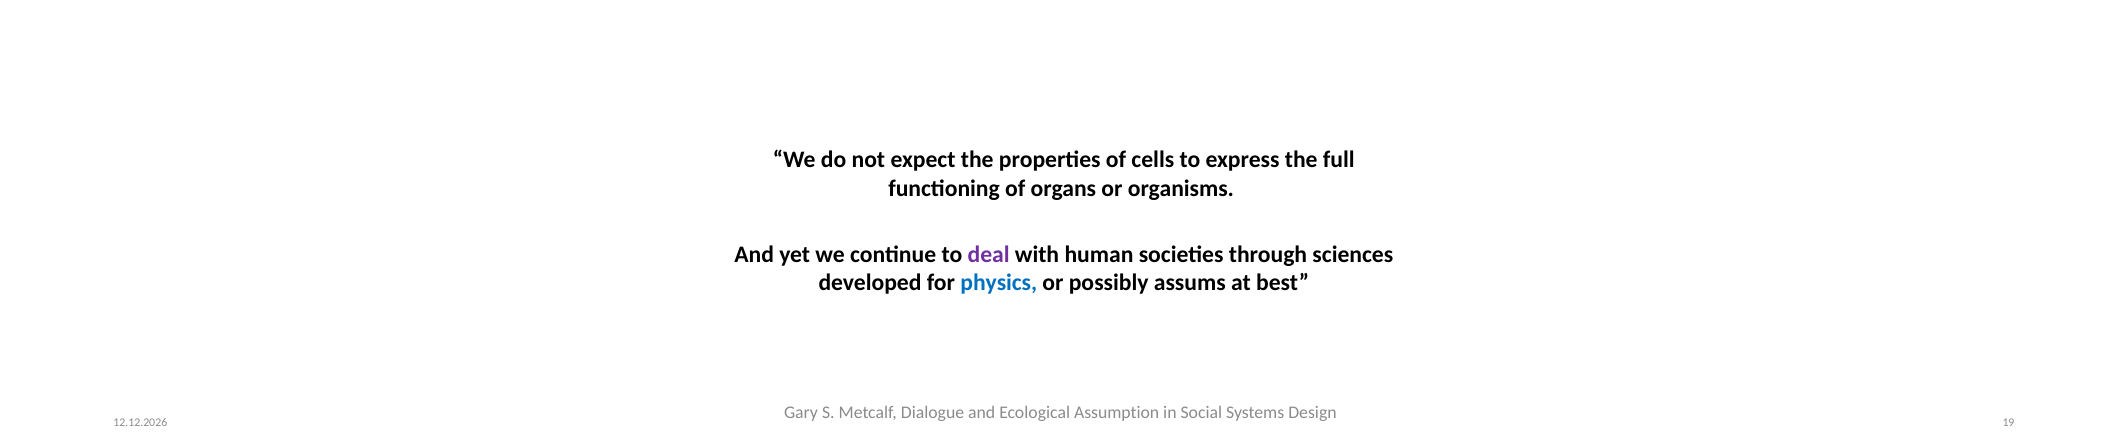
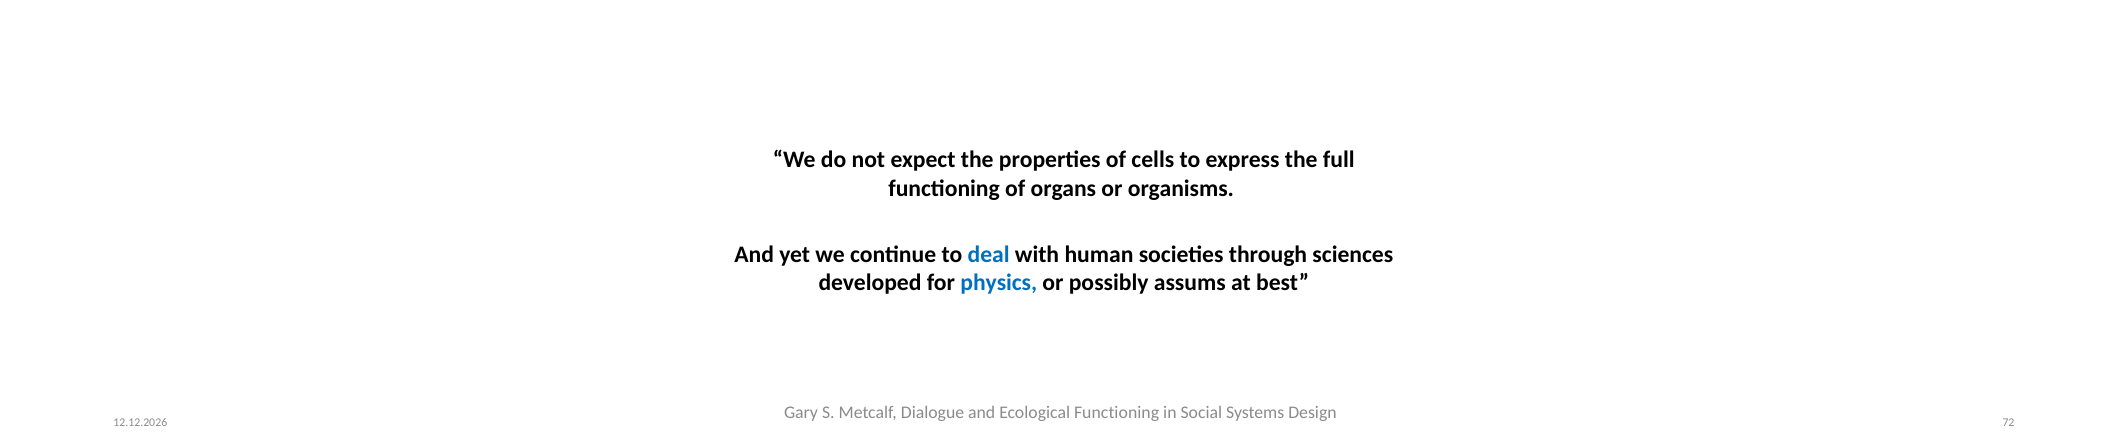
deal colour: purple -> blue
Ecological Assumption: Assumption -> Functioning
19: 19 -> 72
